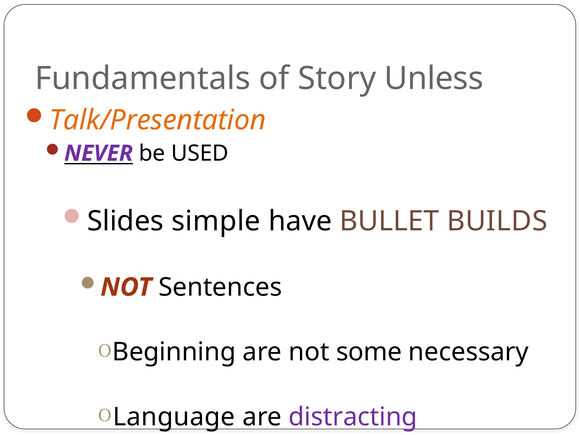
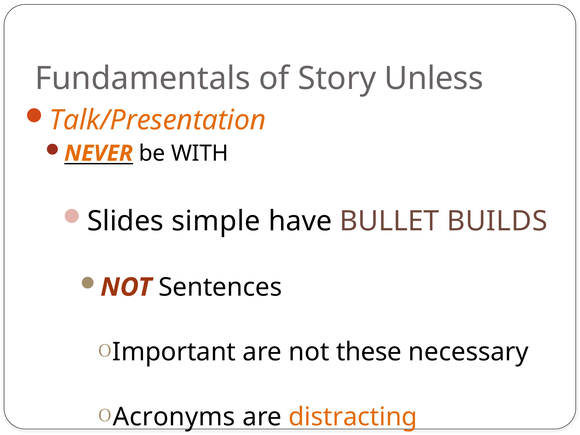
NEVER colour: purple -> orange
USED: USED -> WITH
Beginning: Beginning -> Important
some: some -> these
Language: Language -> Acronyms
distracting colour: purple -> orange
